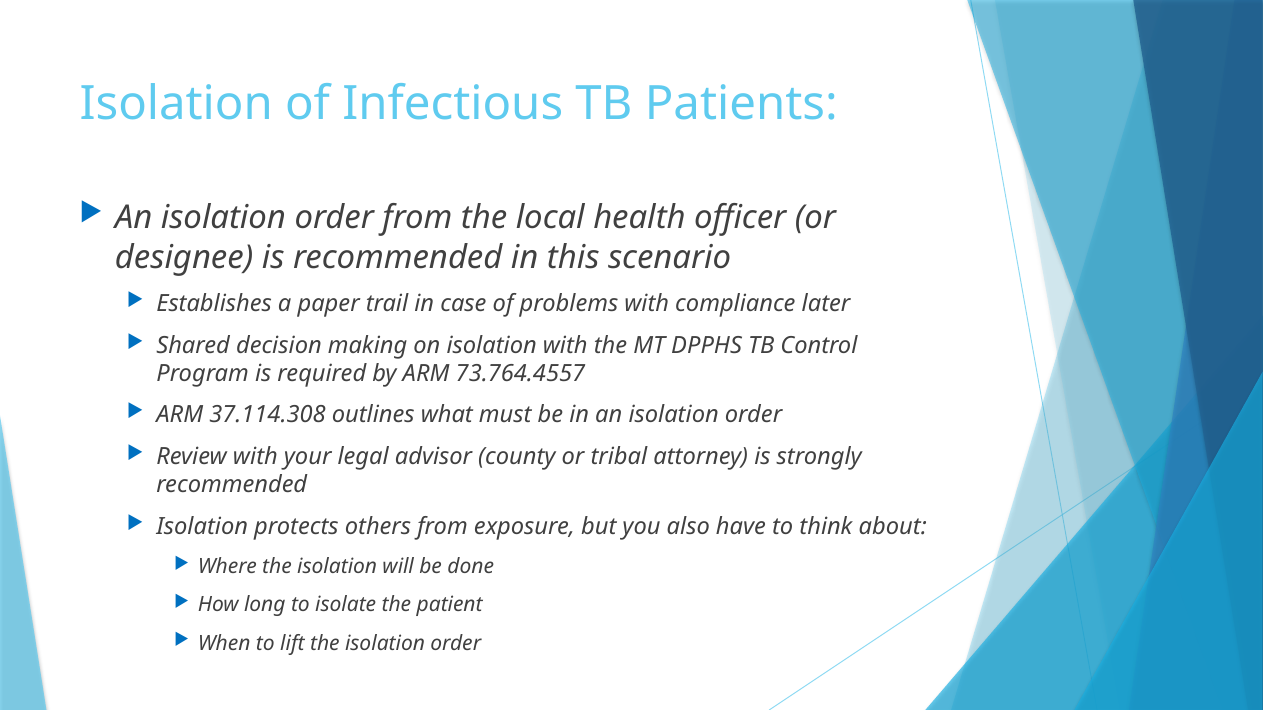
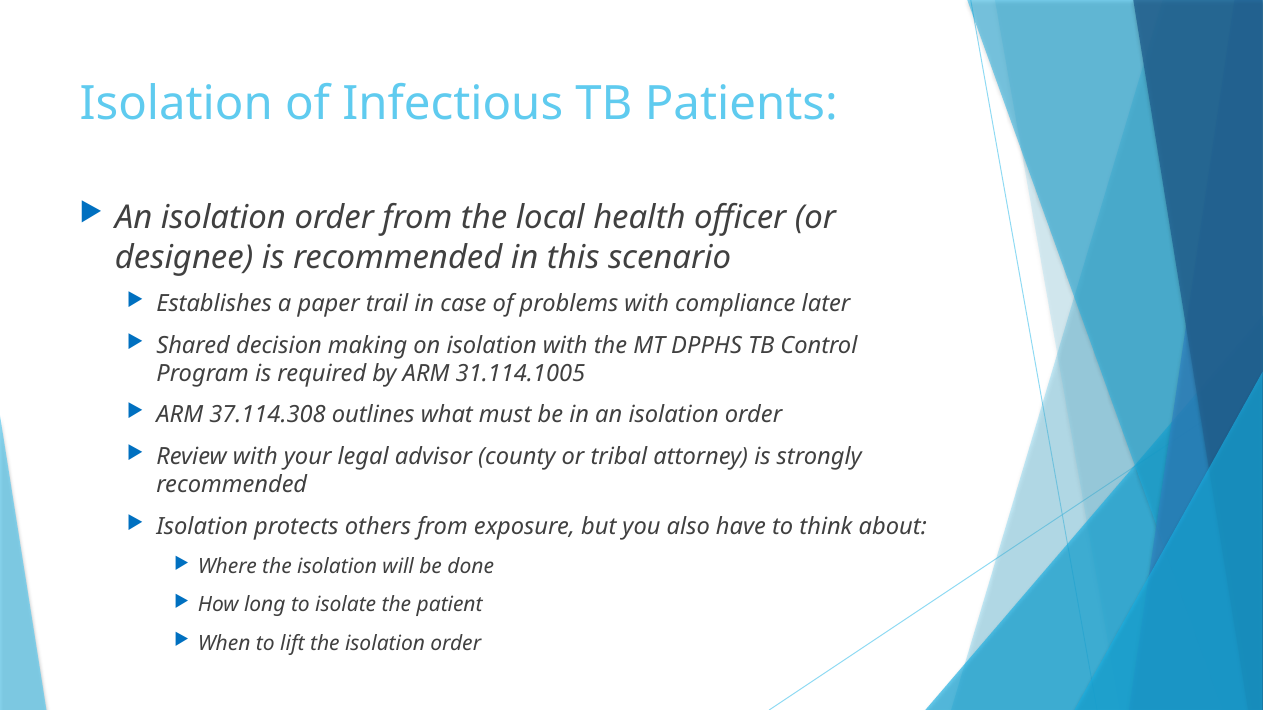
73.764.4557: 73.764.4557 -> 31.114.1005
